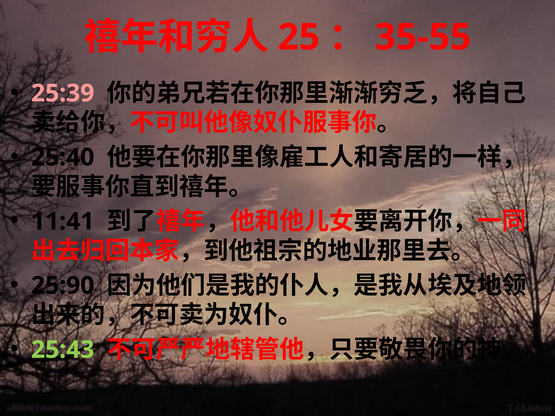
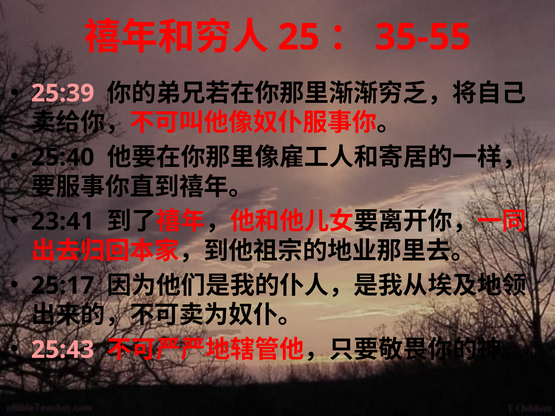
11:41: 11:41 -> 23:41
25:90: 25:90 -> 25:17
25:43 colour: light green -> pink
